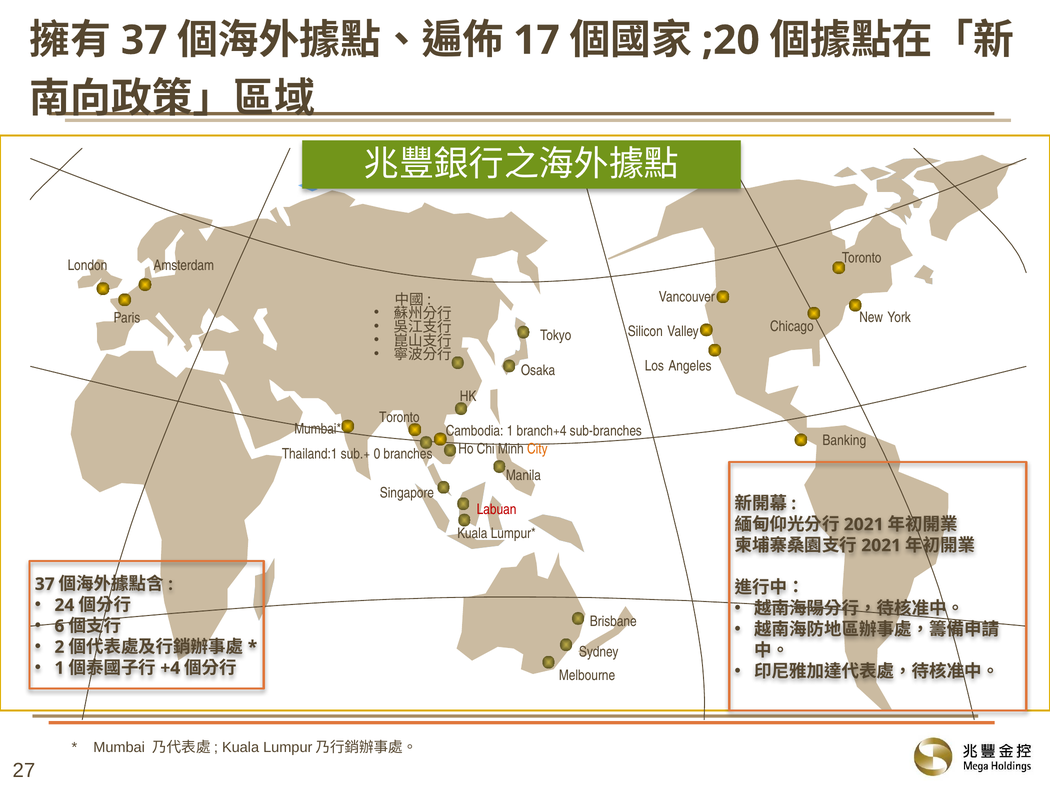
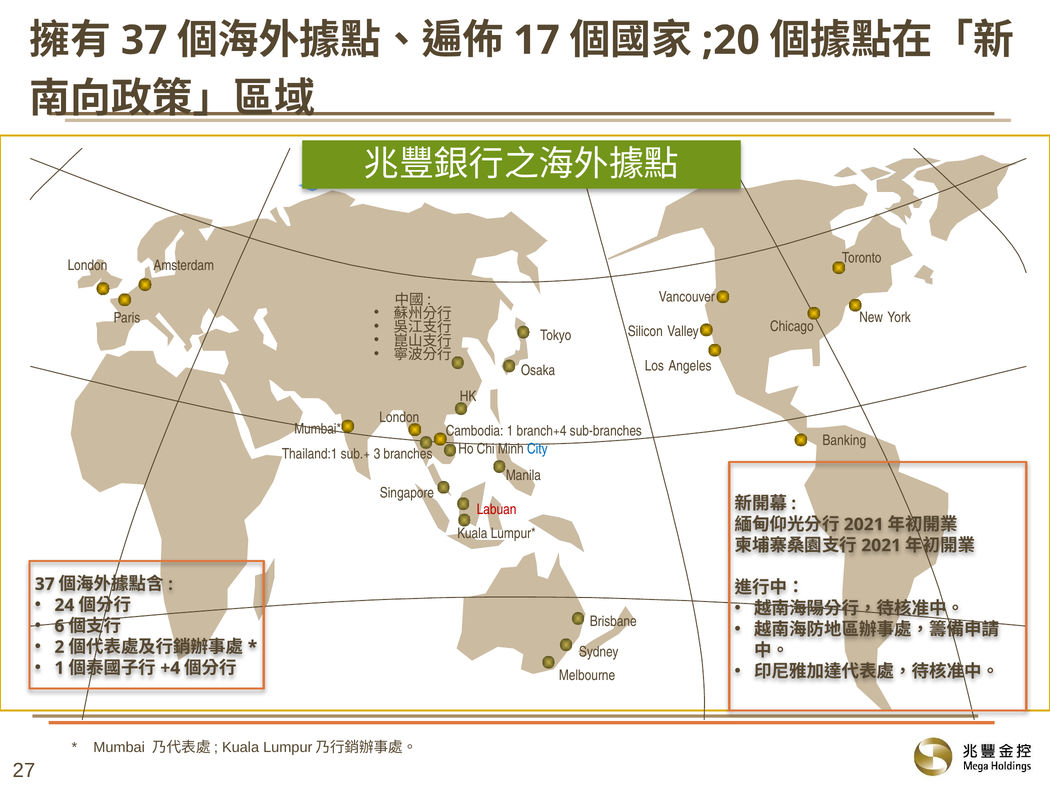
Toronto at (399, 418): Toronto -> London
0: 0 -> 3
City colour: orange -> blue
